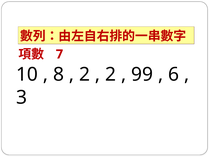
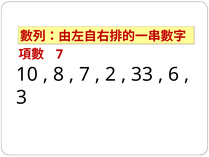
2 at (85, 74): 2 -> 7
99: 99 -> 33
